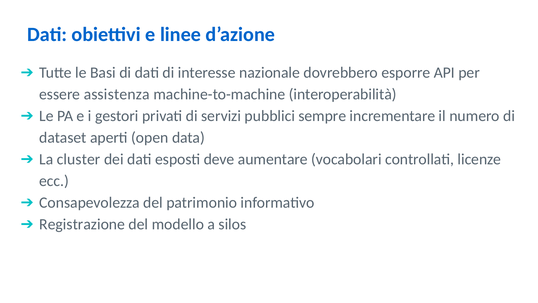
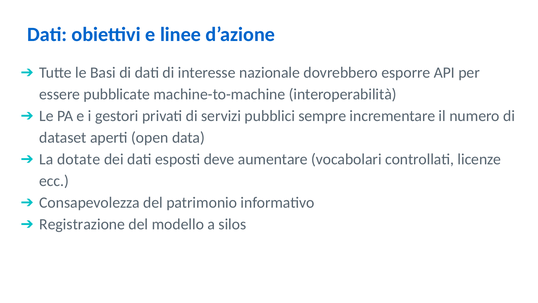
assistenza: assistenza -> pubblicate
cluster: cluster -> dotate
